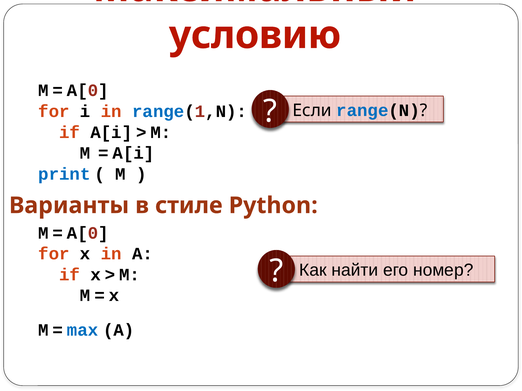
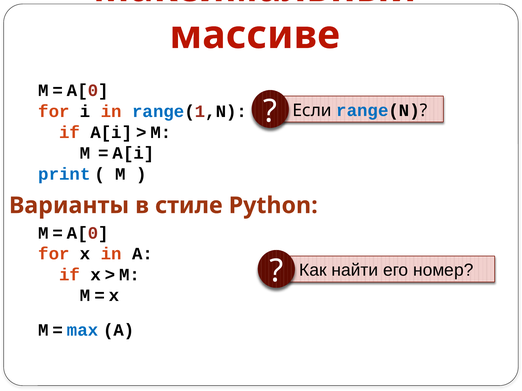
условию: условию -> массиве
